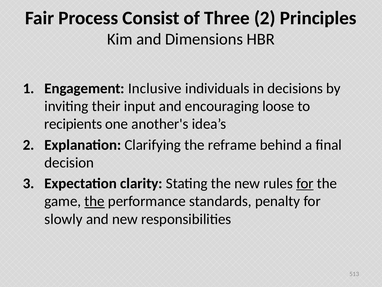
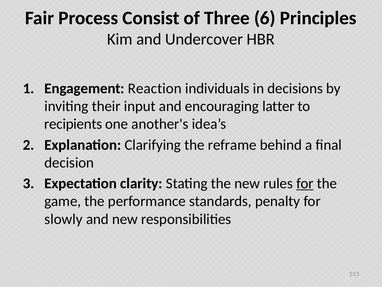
Three 2: 2 -> 6
Dimensions: Dimensions -> Undercover
Inclusive: Inclusive -> Reaction
loose: loose -> latter
the at (95, 201) underline: present -> none
